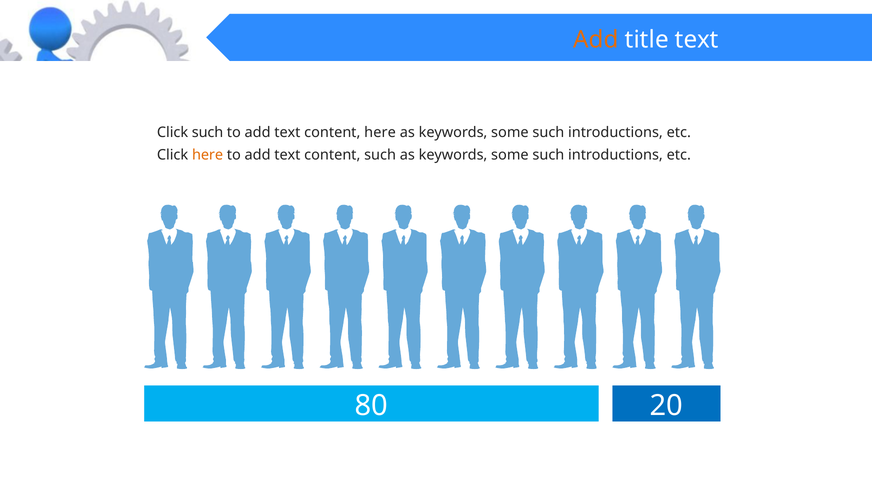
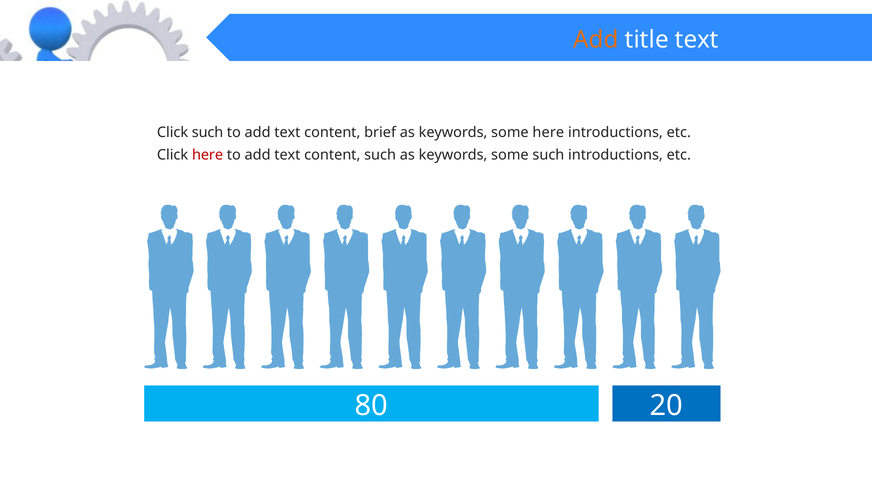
content here: here -> brief
such at (548, 132): such -> here
here at (208, 155) colour: orange -> red
